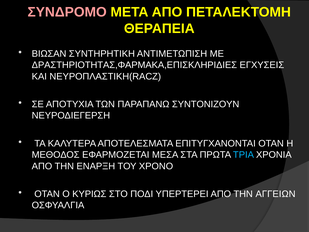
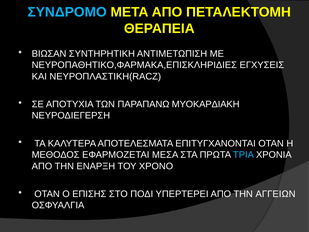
ΣΥΝΔΡΟΜΟ colour: pink -> light blue
ΔΡΑΣΤΗΡΙΟΤΗΤΑΣ,ΦΑΡΜΑΚΑ,ΕΠΙΣΚΛΗΡΙΔΙΕΣ: ΔΡΑΣΤΗΡΙΟΤΗΤΑΣ,ΦΑΡΜΑΚΑ,ΕΠΙΣΚΛΗΡΙΔΙΕΣ -> ΝΕΥΡΟΠΑΘΗΤΙΚΟ,ΦΑΡΜΑΚΑ,ΕΠΙΣΚΛΗΡΙΔΙΕΣ
ΣΥΝΤΟΝΙΖΟΥΝ: ΣΥΝΤΟΝΙΖΟΥΝ -> ΜΥΟΚΑΡΔΙΑΚΗ
ΚΥΡΙΩΣ: ΚΥΡΙΩΣ -> ΕΠΙΣΗΣ
